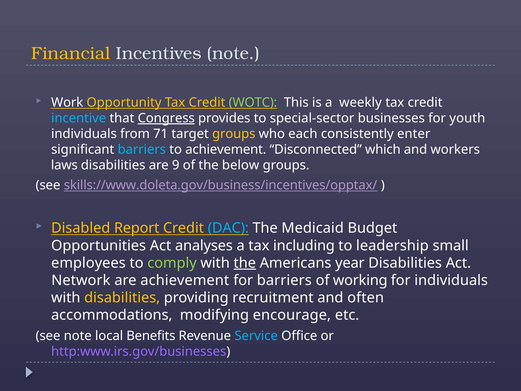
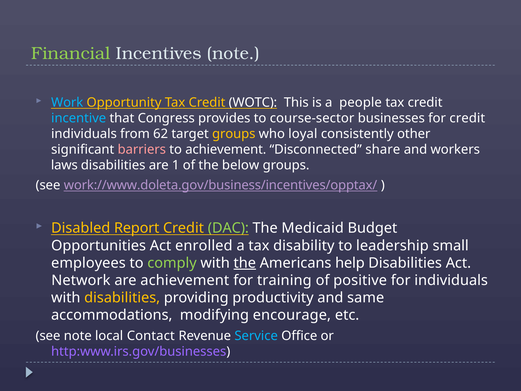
Financial colour: yellow -> light green
Work colour: white -> light blue
WOTC colour: light green -> white
weekly: weekly -> people
Congress underline: present -> none
special-sector: special-sector -> course-sector
for youth: youth -> credit
71: 71 -> 62
each: each -> loyal
enter: enter -> other
barriers at (142, 149) colour: light blue -> pink
which: which -> share
9: 9 -> 1
skills://www.doleta.gov/business/incentives/opptax/: skills://www.doleta.gov/business/incentives/opptax/ -> work://www.doleta.gov/business/incentives/opptax/
DAC colour: light blue -> light green
analyses: analyses -> enrolled
including: including -> disability
year: year -> help
for barriers: barriers -> training
working: working -> positive
recruitment: recruitment -> productivity
often: often -> same
Benefits: Benefits -> Contact
